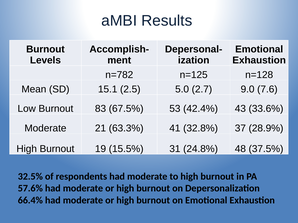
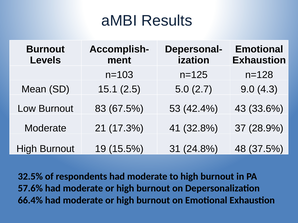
n=782: n=782 -> n=103
7.6: 7.6 -> 4.3
63.3%: 63.3% -> 17.3%
